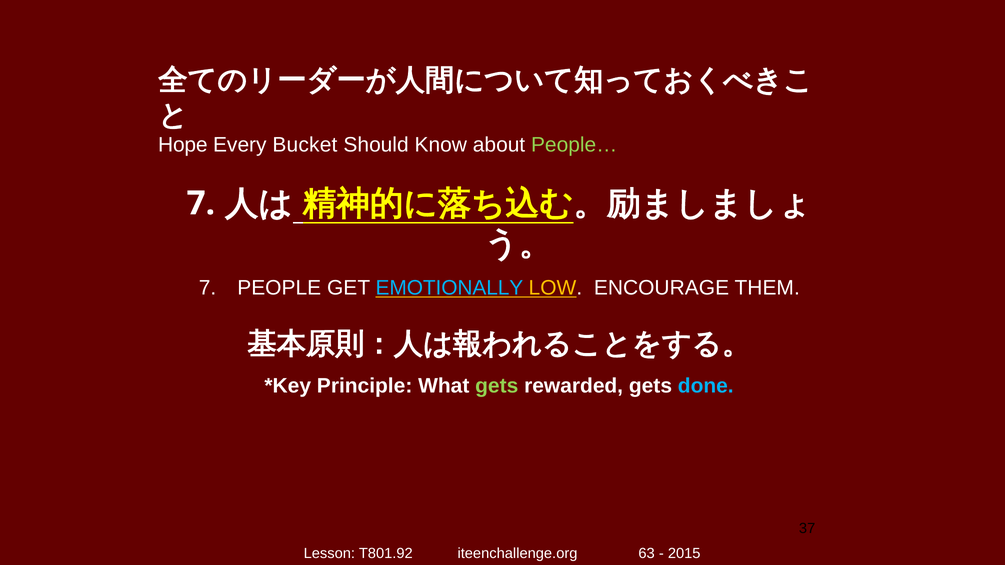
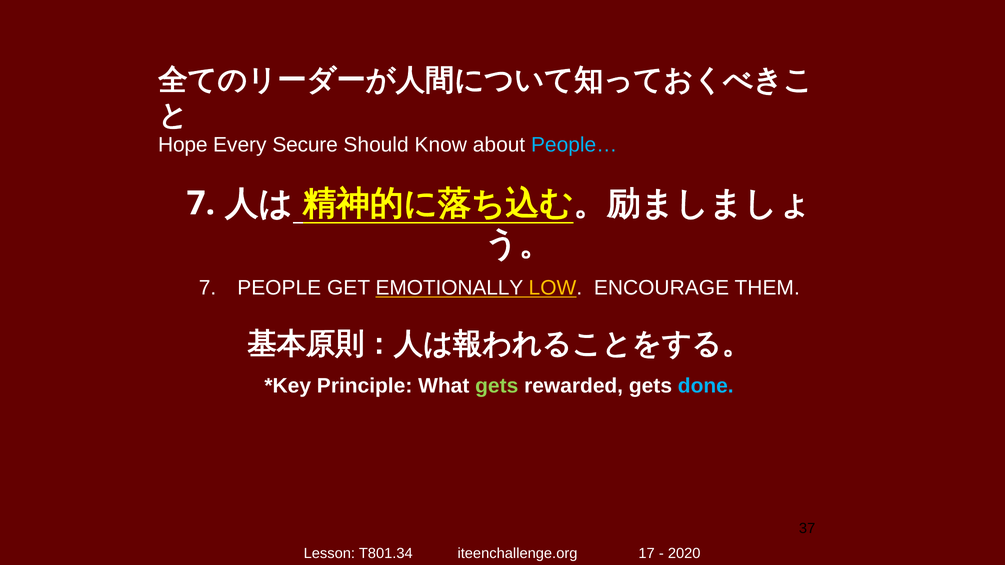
Bucket: Bucket -> Secure
People… colour: light green -> light blue
EMOTIONALLY colour: light blue -> white
T801.92: T801.92 -> T801.34
63: 63 -> 17
2015: 2015 -> 2020
